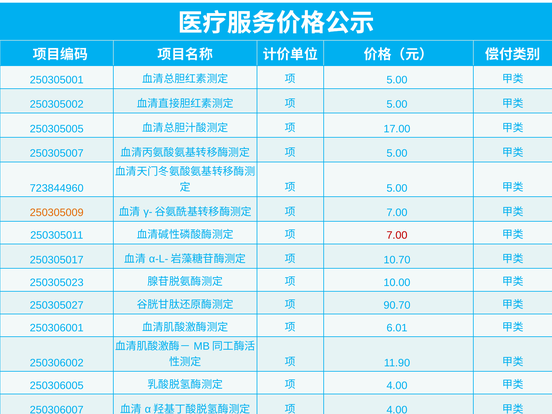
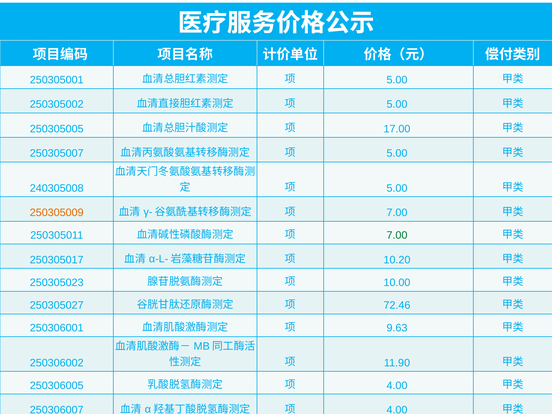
723844960: 723844960 -> 240305008
7.00 at (397, 235) colour: red -> green
10.70: 10.70 -> 10.20
90.70: 90.70 -> 72.46
6.01: 6.01 -> 9.63
